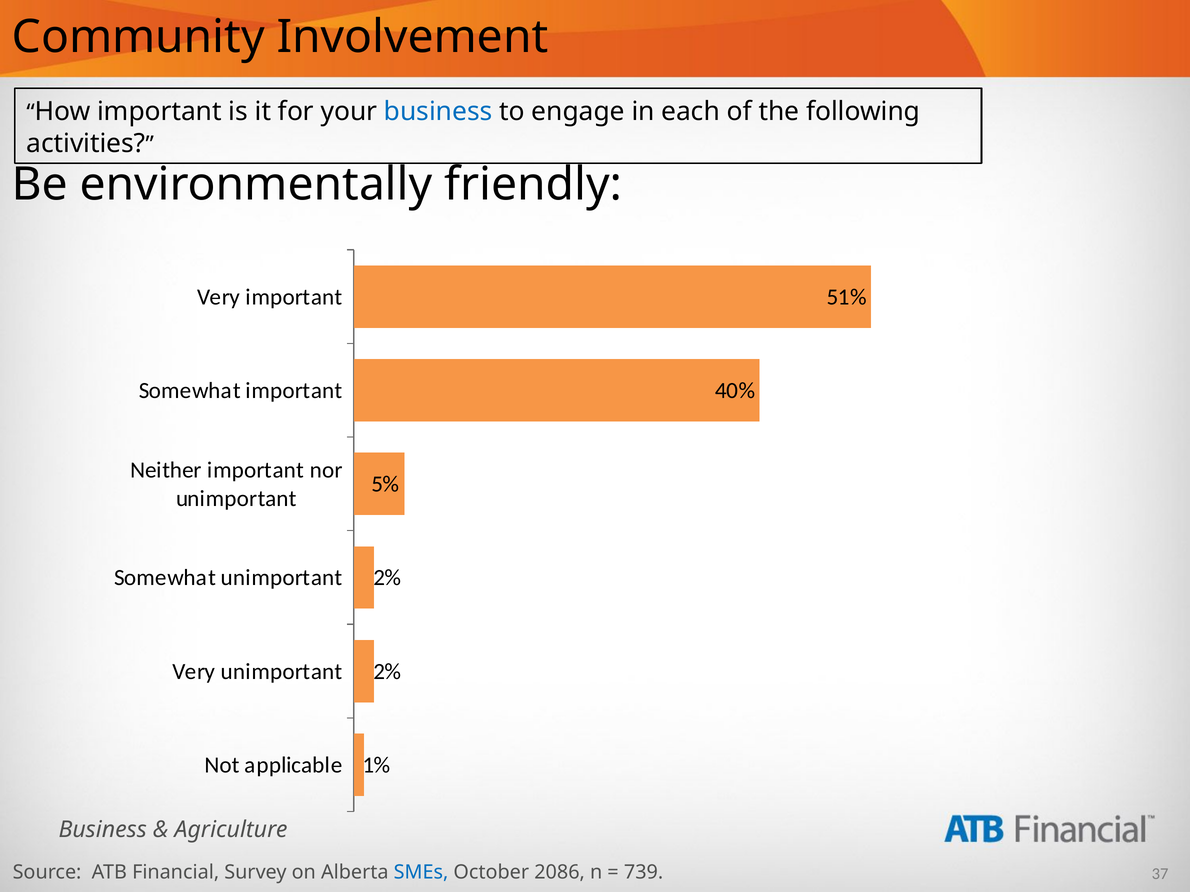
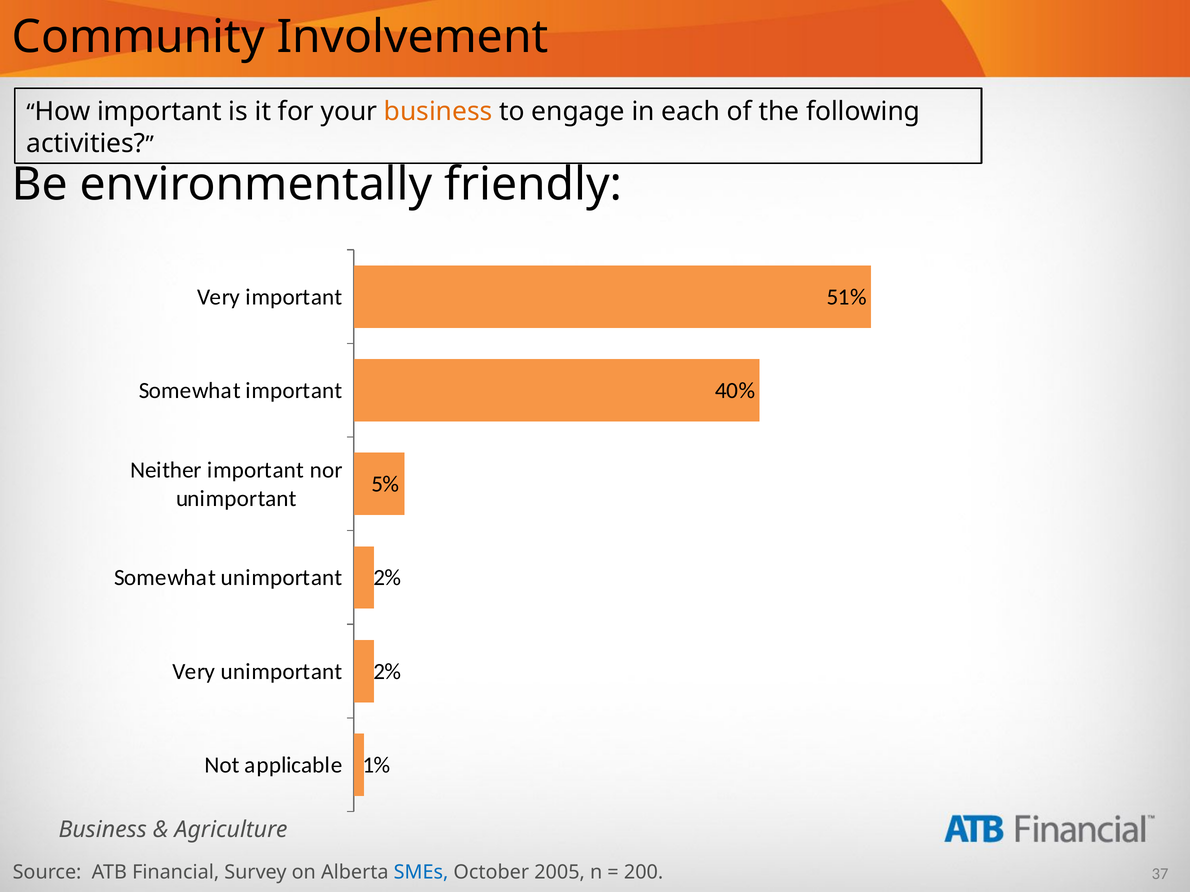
business at (438, 112) colour: blue -> orange
2086: 2086 -> 2005
739: 739 -> 200
